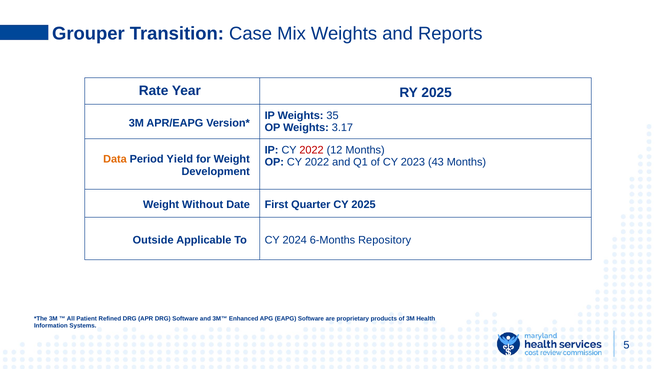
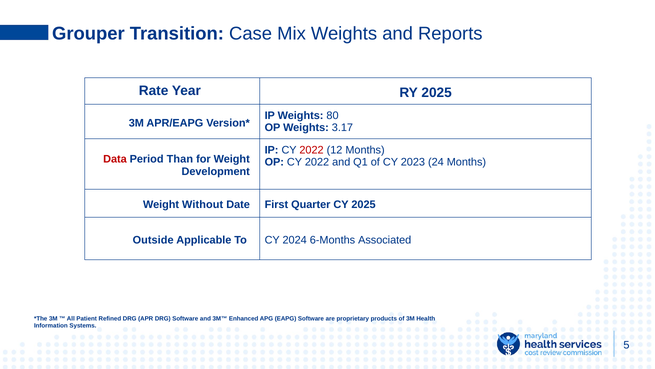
35: 35 -> 80
Data colour: orange -> red
Yield: Yield -> Than
43: 43 -> 24
Repository: Repository -> Associated
